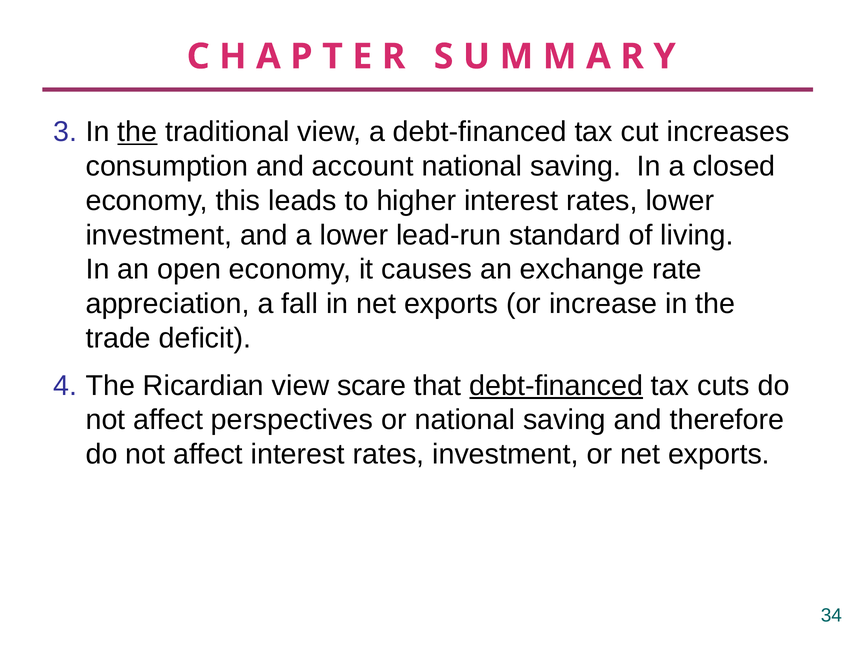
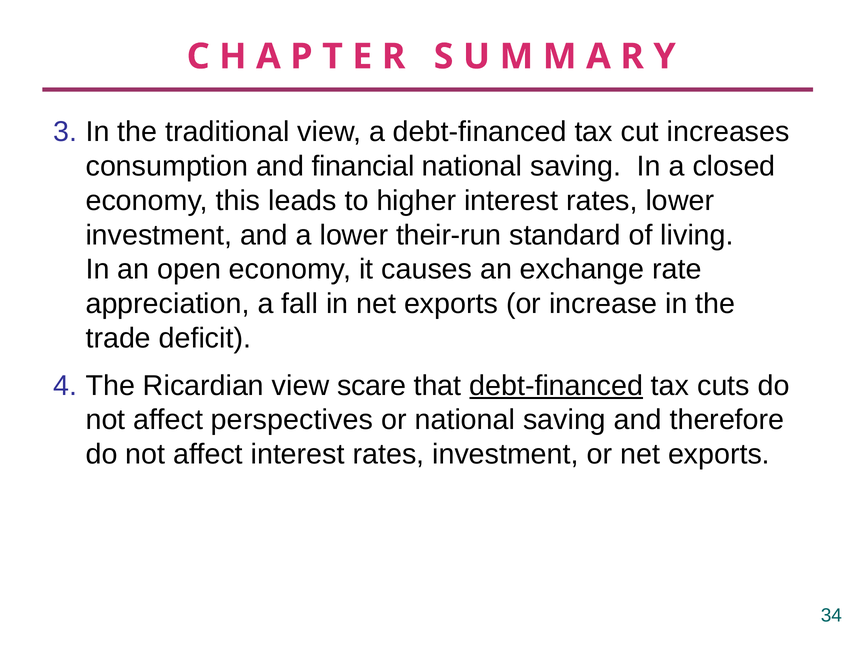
the at (137, 132) underline: present -> none
account: account -> financial
lead-run: lead-run -> their-run
